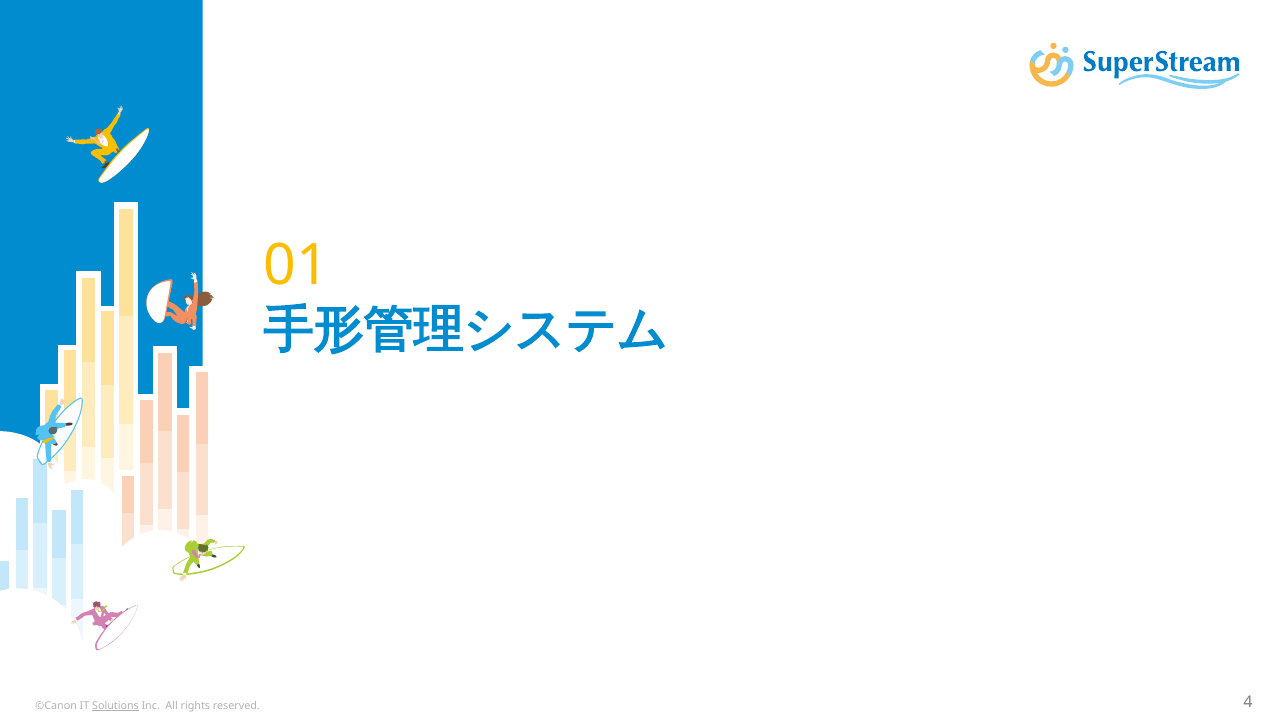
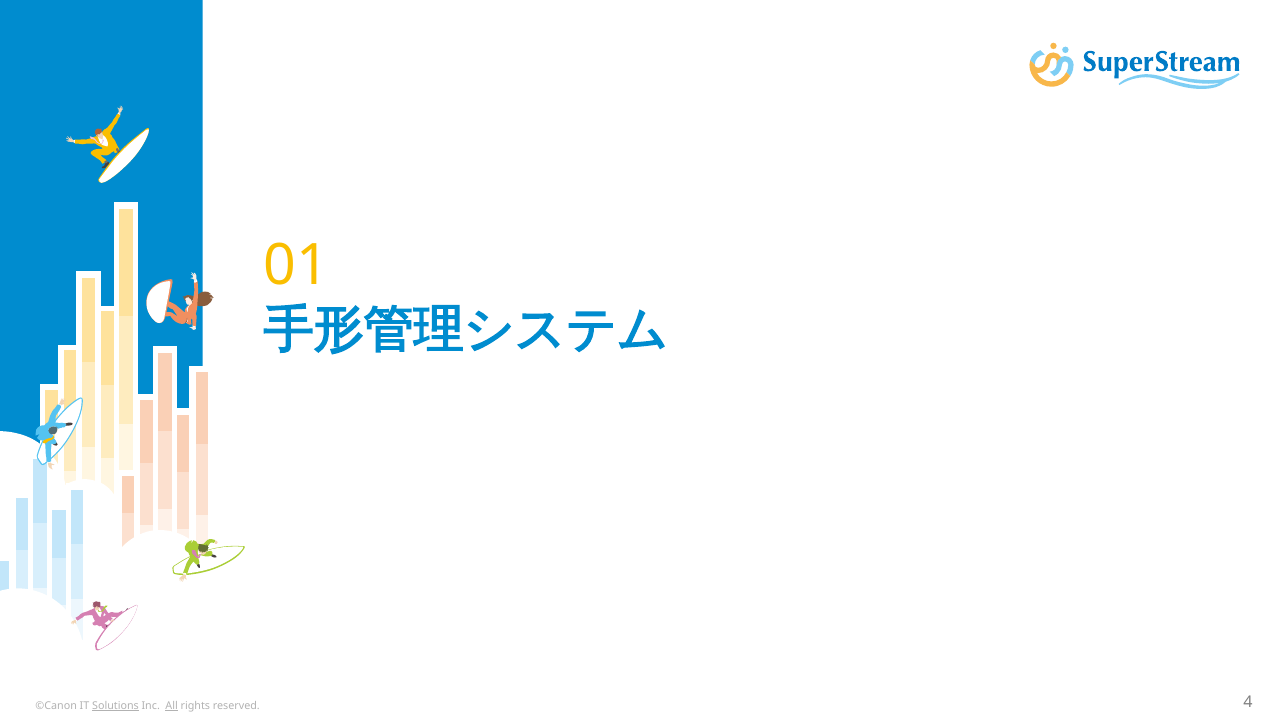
All underline: none -> present
